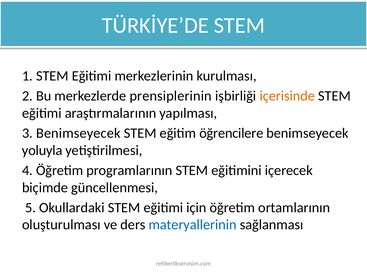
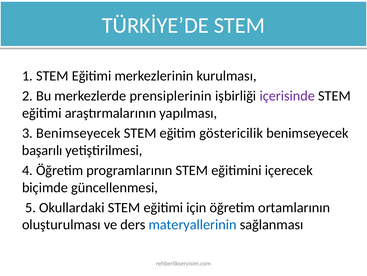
içerisinde colour: orange -> purple
öğrencilere: öğrencilere -> göstericilik
yoluyla: yoluyla -> başarılı
